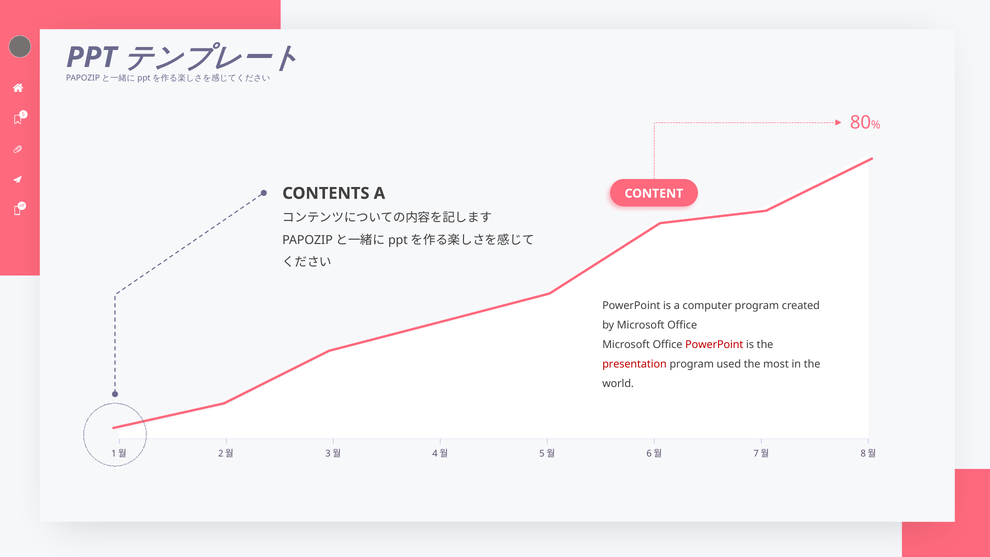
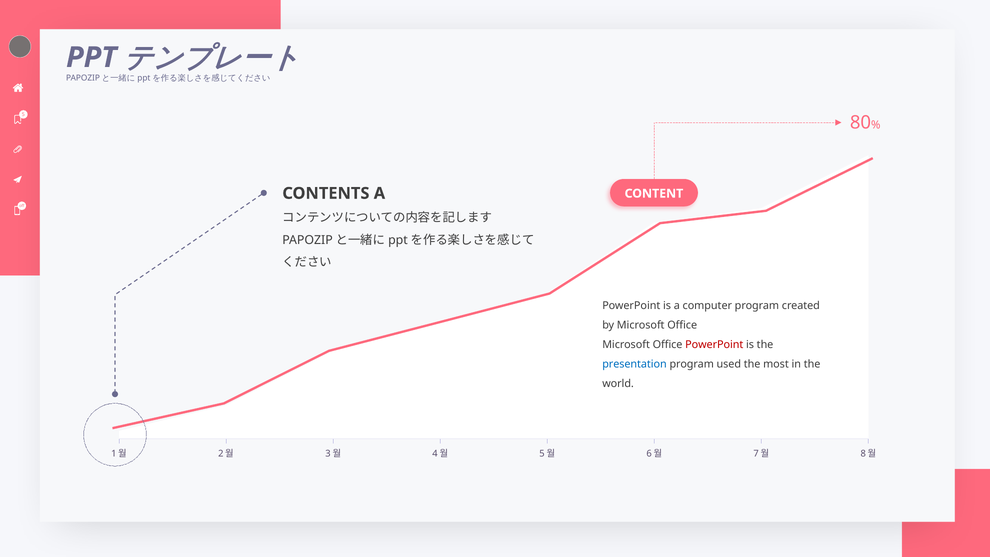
presentation colour: red -> blue
